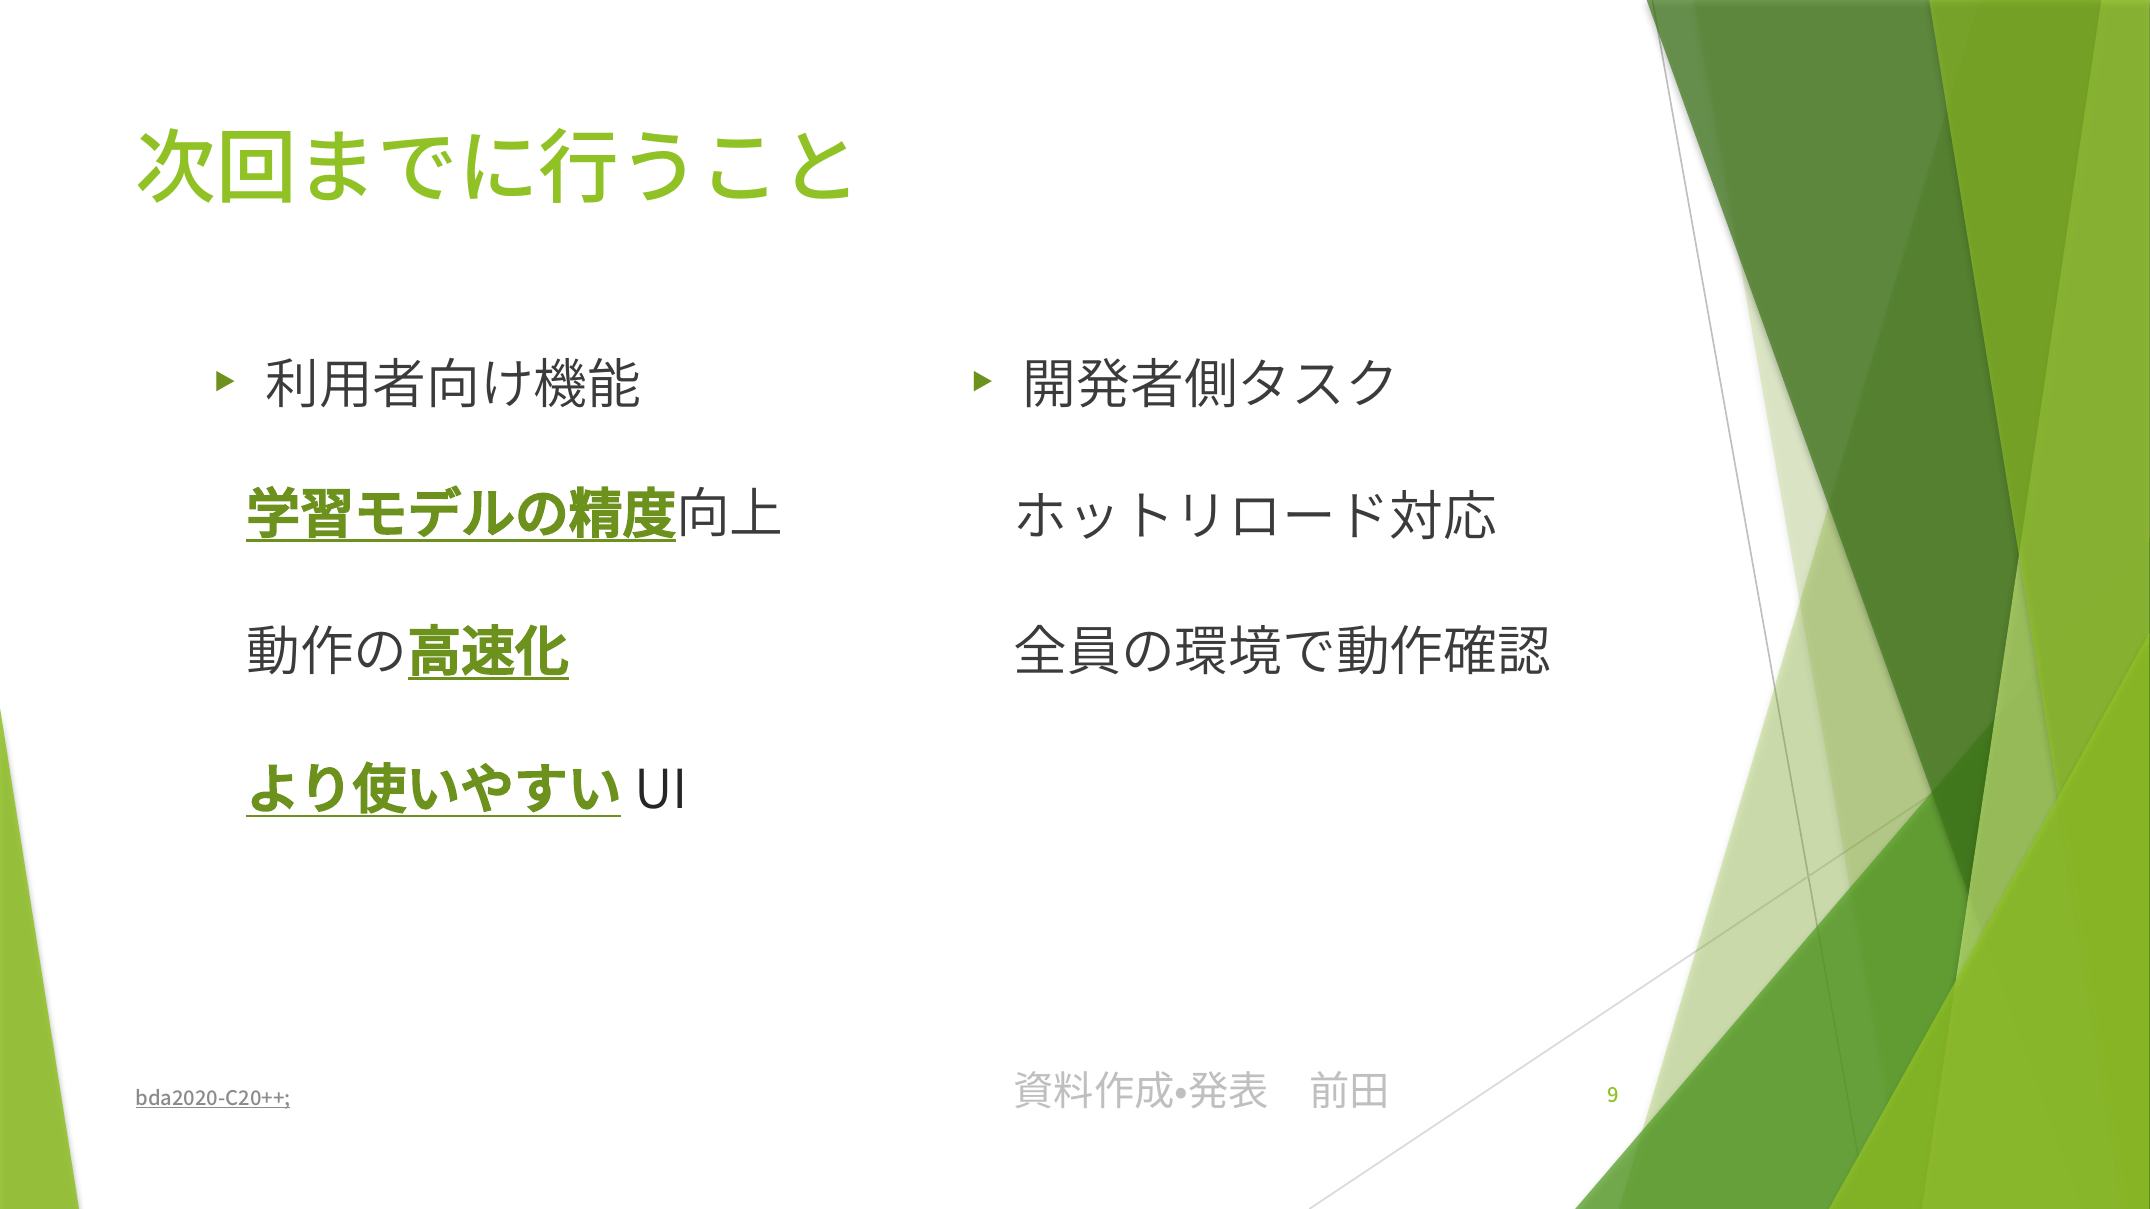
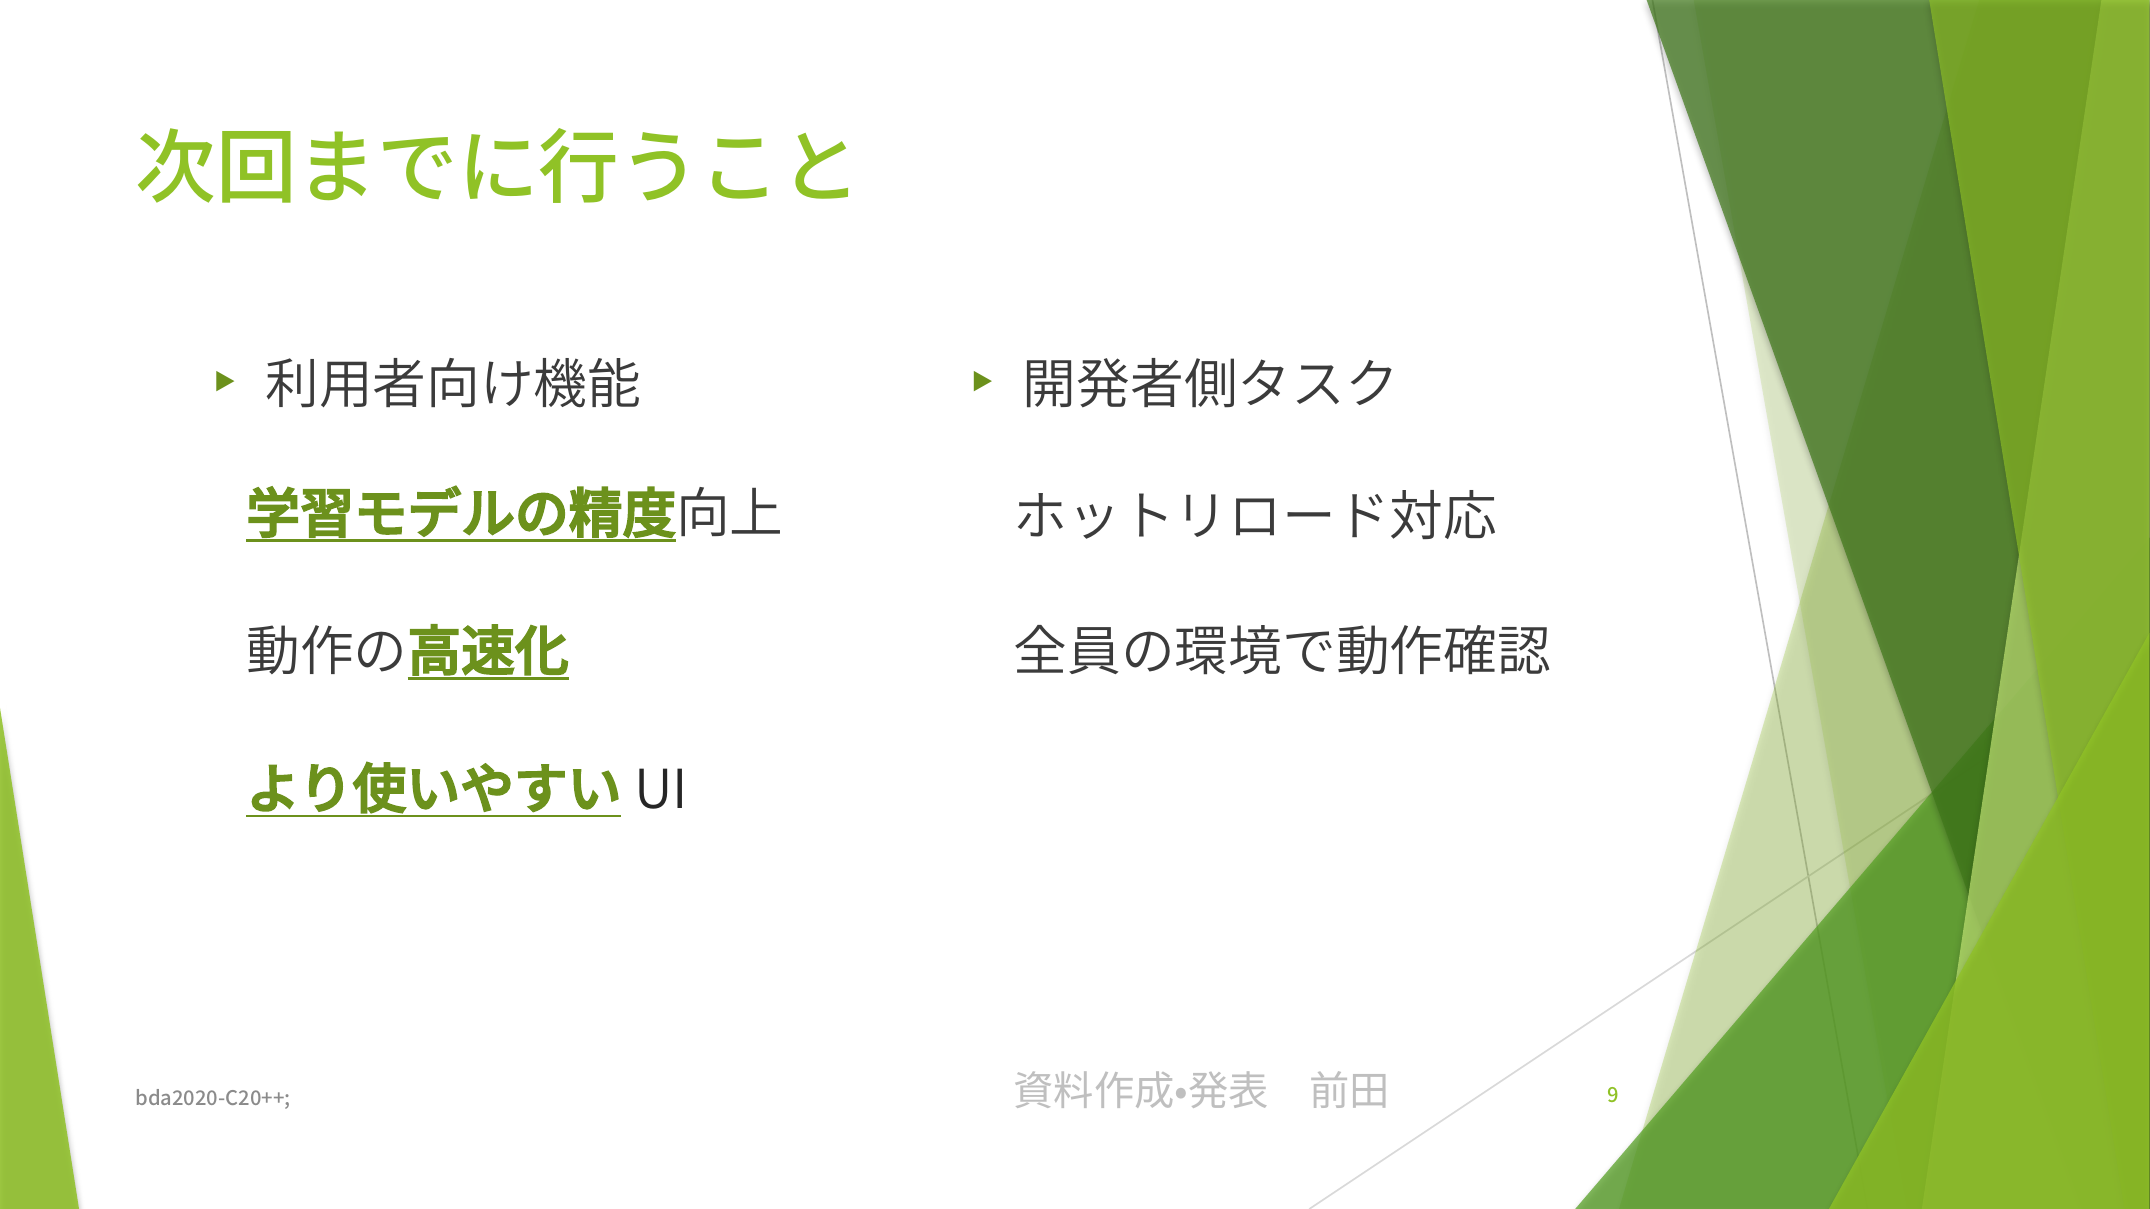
bda2020-C20++ underline: present -> none
